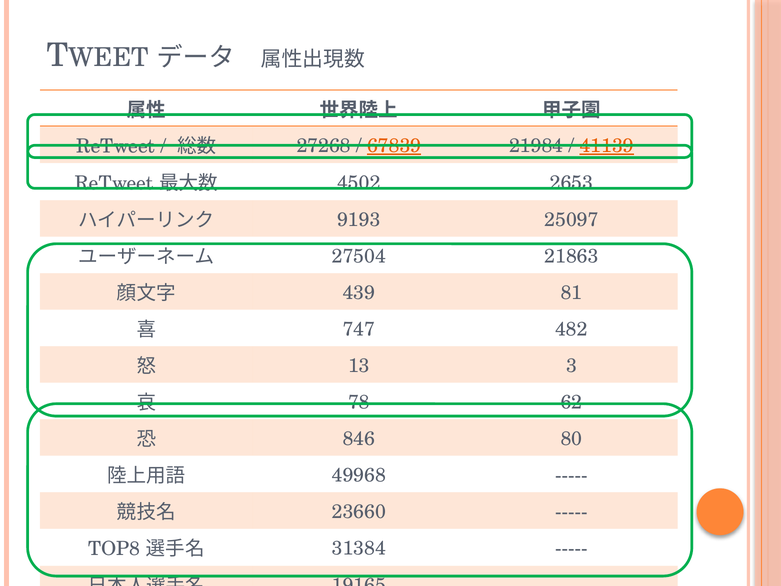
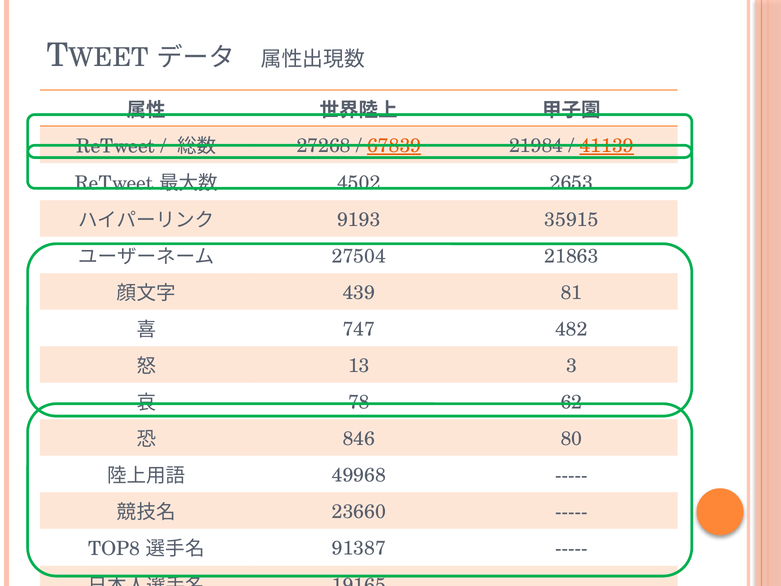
25097: 25097 -> 35915
31384: 31384 -> 91387
